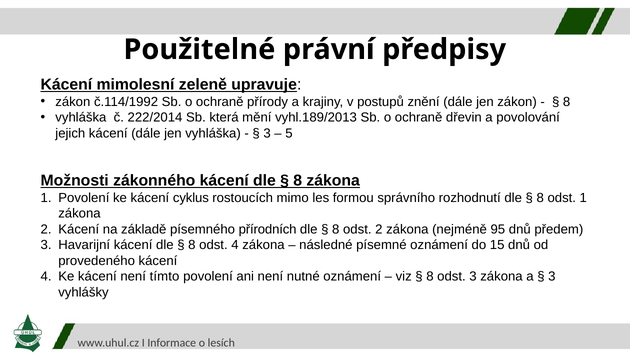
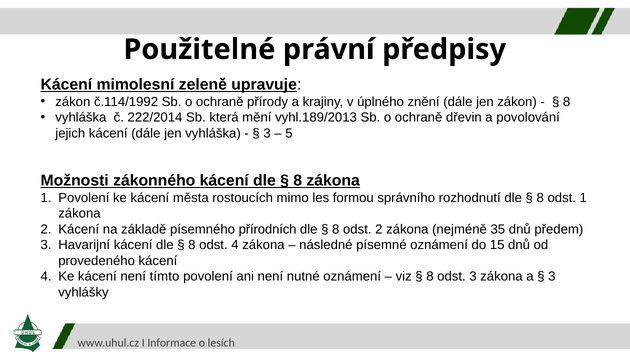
postupů: postupů -> úplného
cyklus: cyklus -> města
95: 95 -> 35
